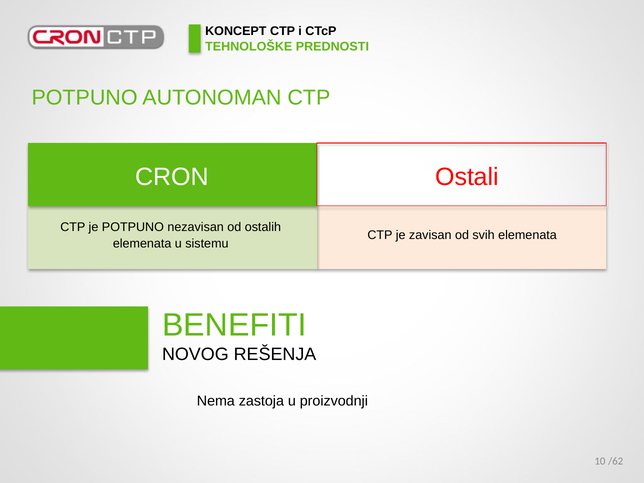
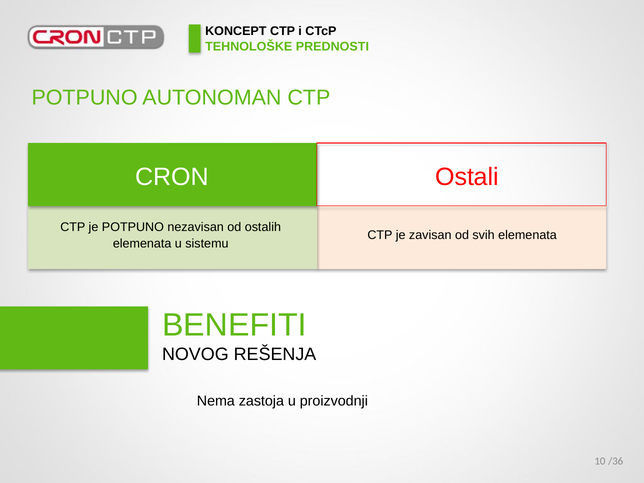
/62: /62 -> /36
